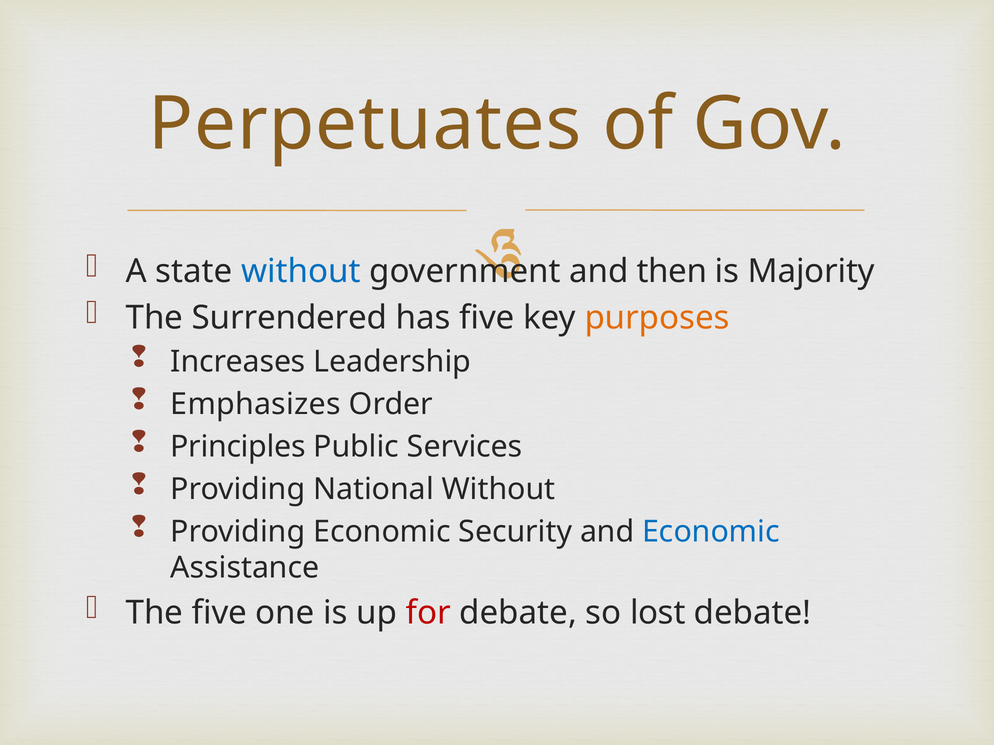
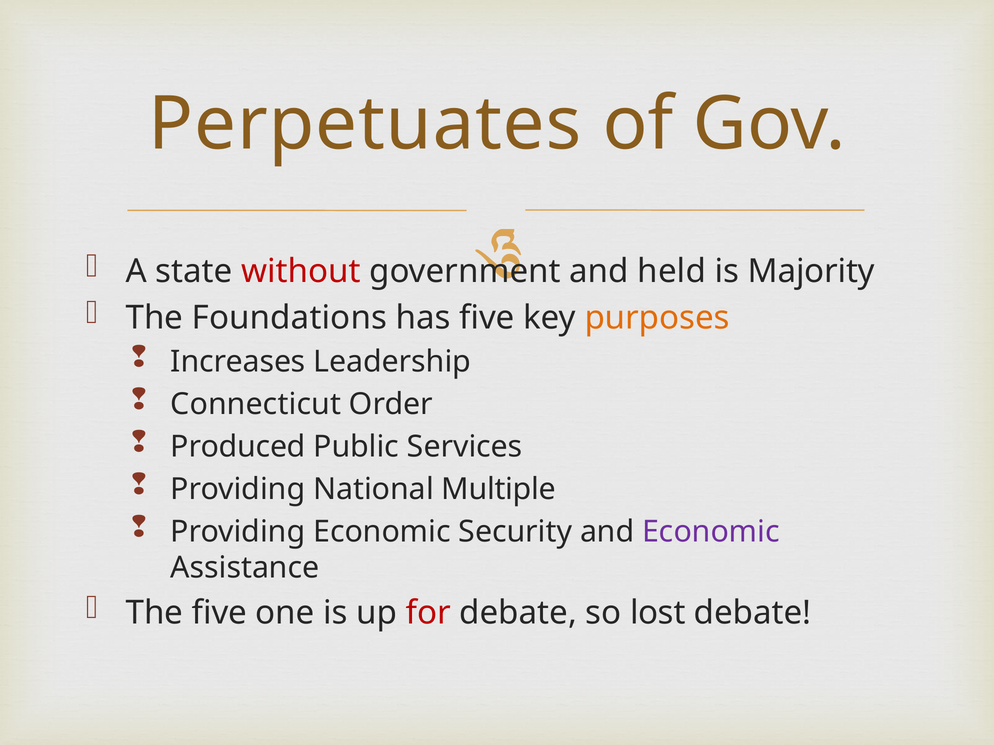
without at (301, 272) colour: blue -> red
then: then -> held
Surrendered: Surrendered -> Foundations
Emphasizes: Emphasizes -> Connecticut
Principles: Principles -> Produced
National Without: Without -> Multiple
Economic at (711, 532) colour: blue -> purple
